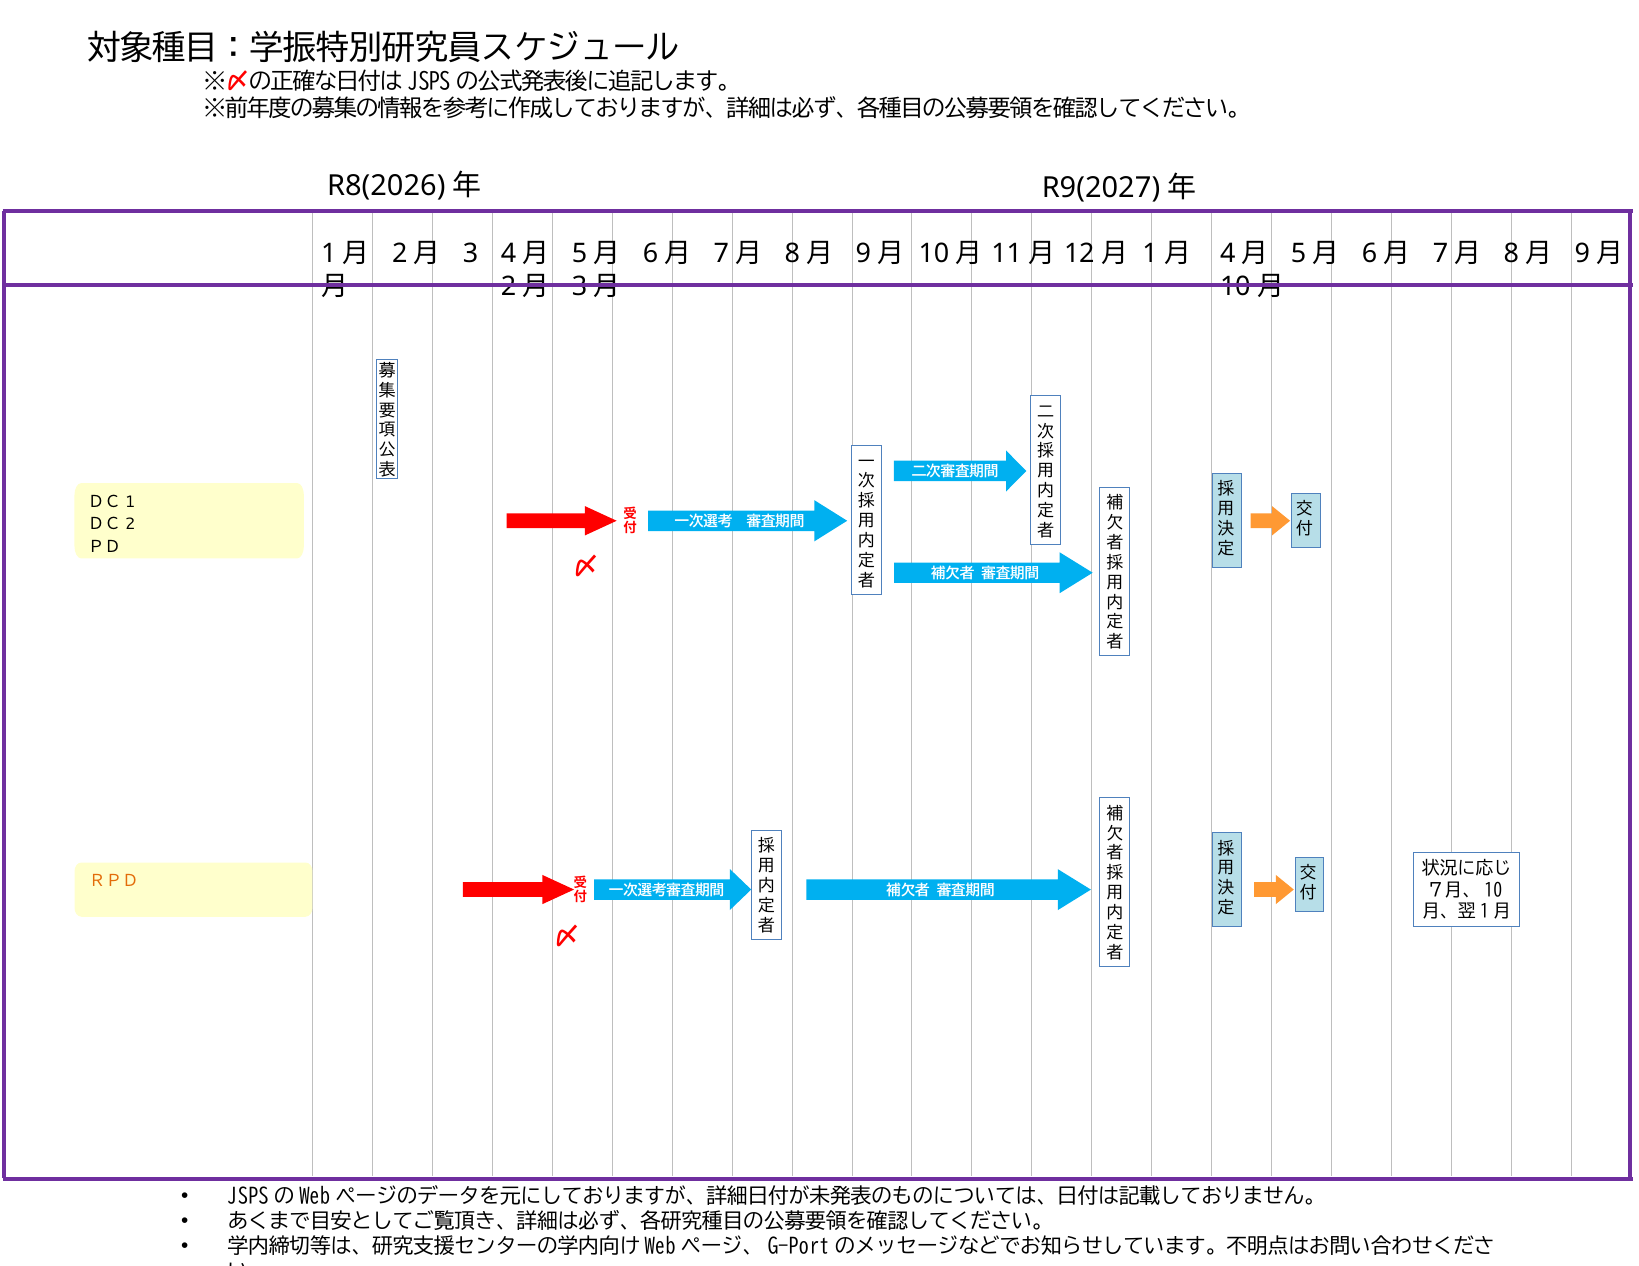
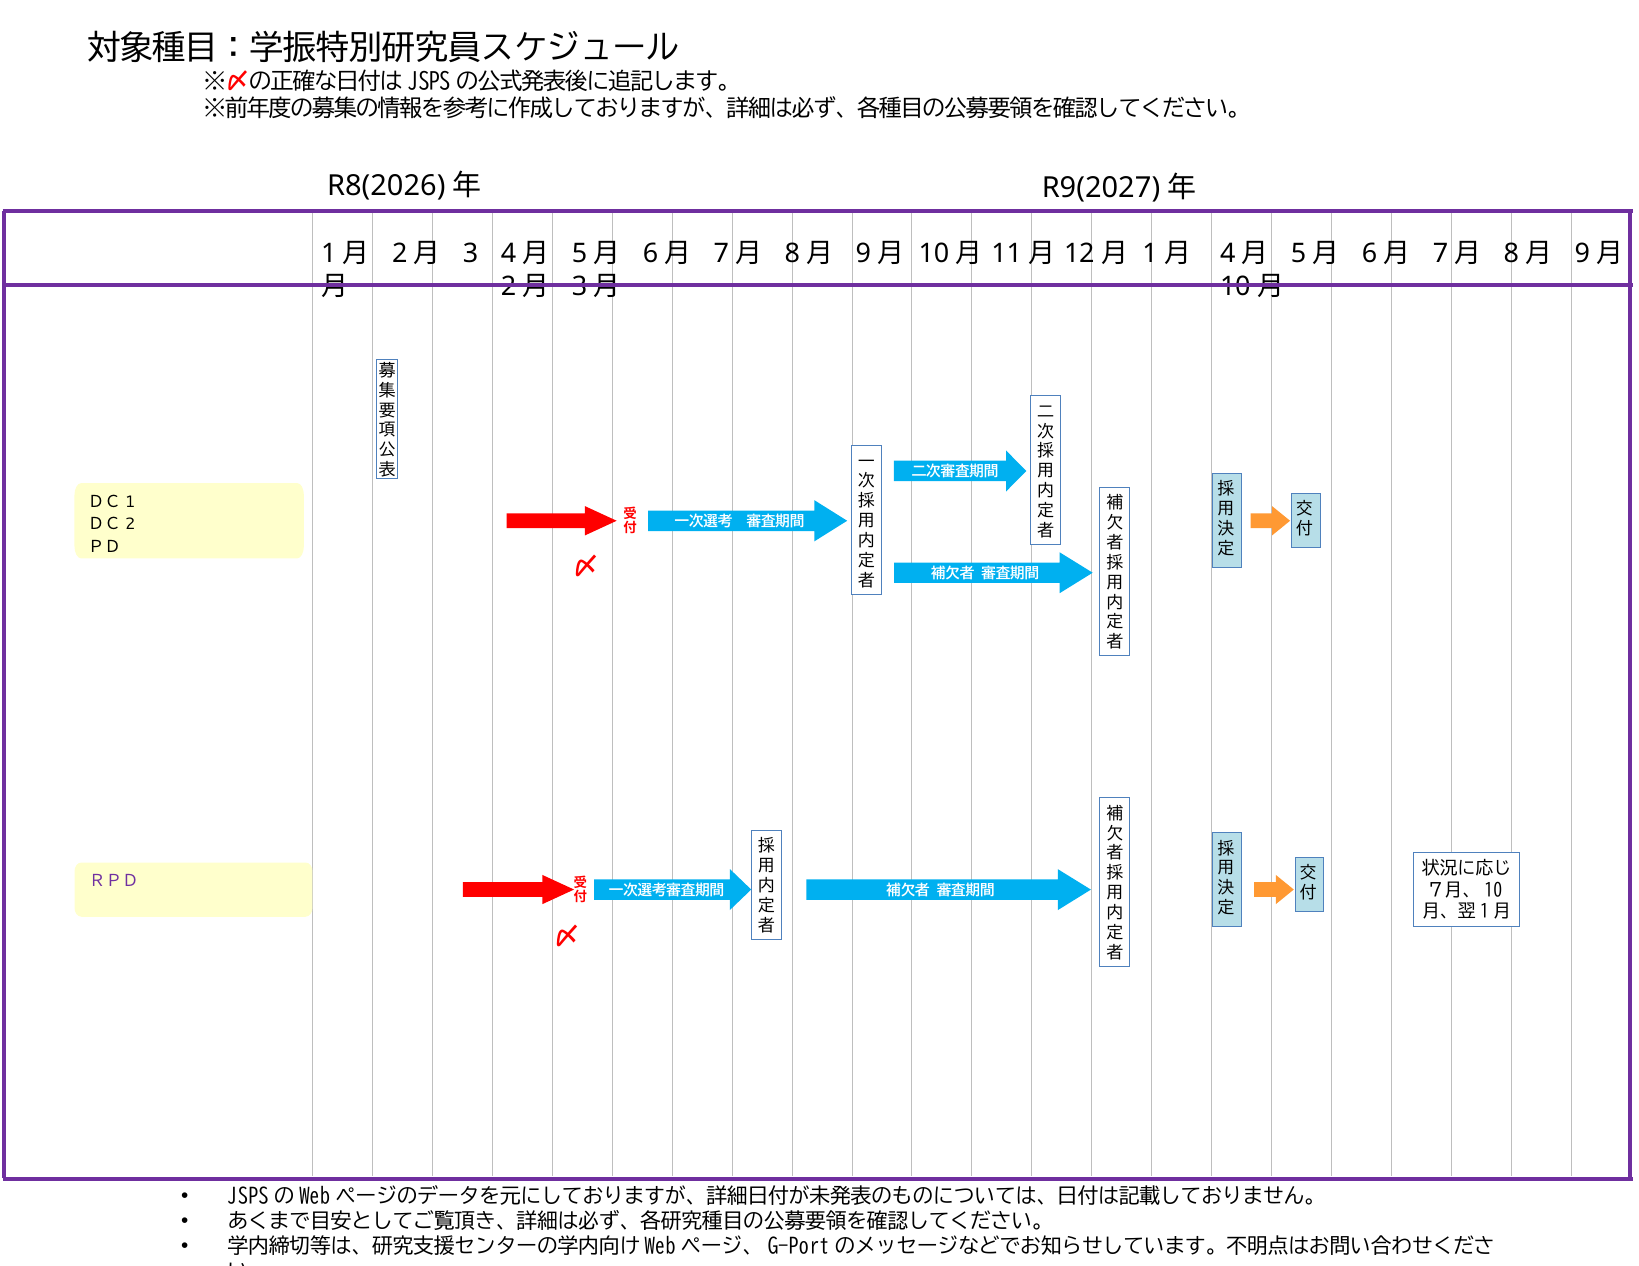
ＲＰＤ colour: orange -> purple
